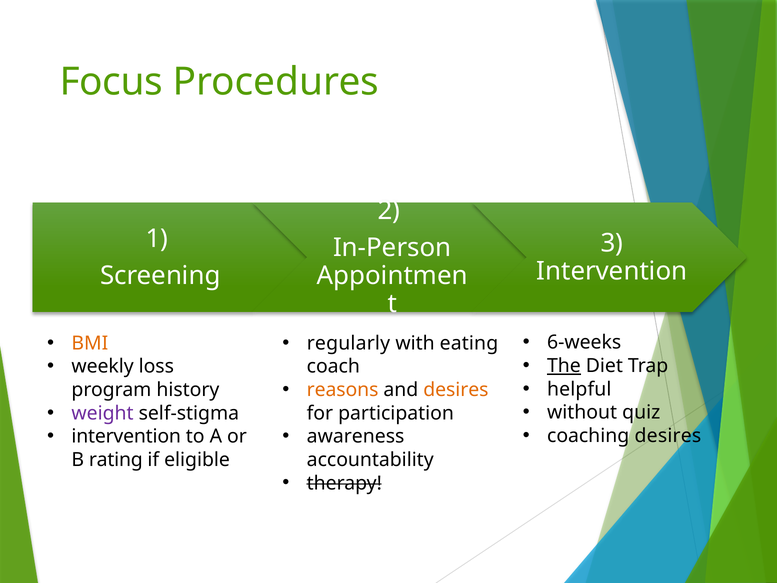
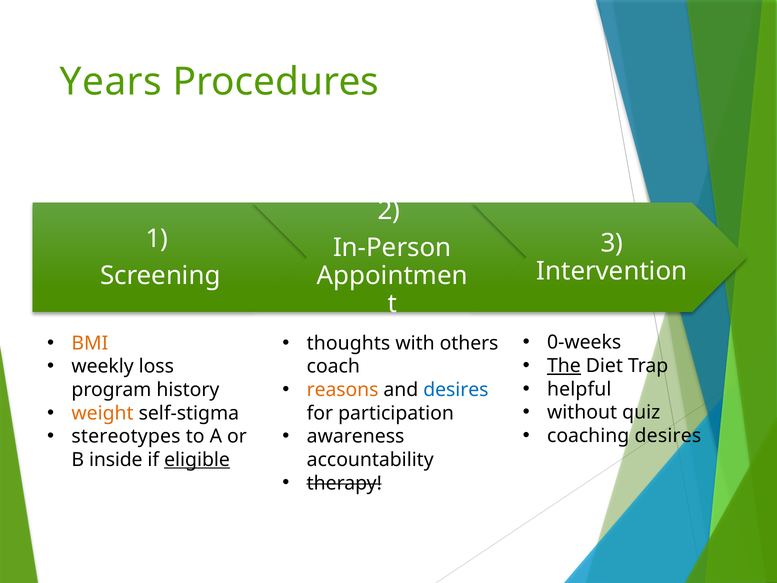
Focus: Focus -> Years
6-weeks: 6-weeks -> 0-weeks
regularly: regularly -> thoughts
eating: eating -> others
desires at (456, 390) colour: orange -> blue
weight colour: purple -> orange
intervention at (126, 436): intervention -> stereotypes
rating: rating -> inside
eligible underline: none -> present
